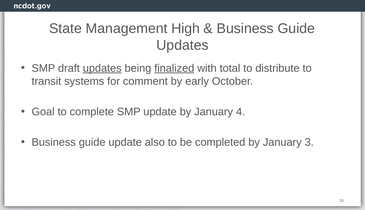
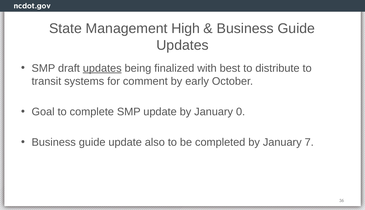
finalized underline: present -> none
total: total -> best
4: 4 -> 0
3: 3 -> 7
